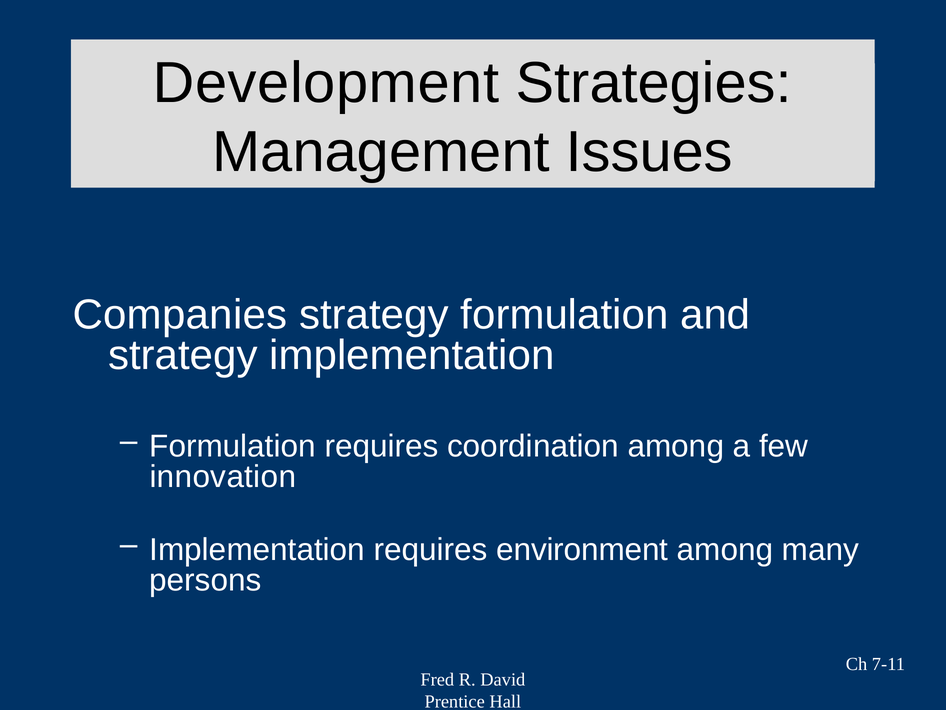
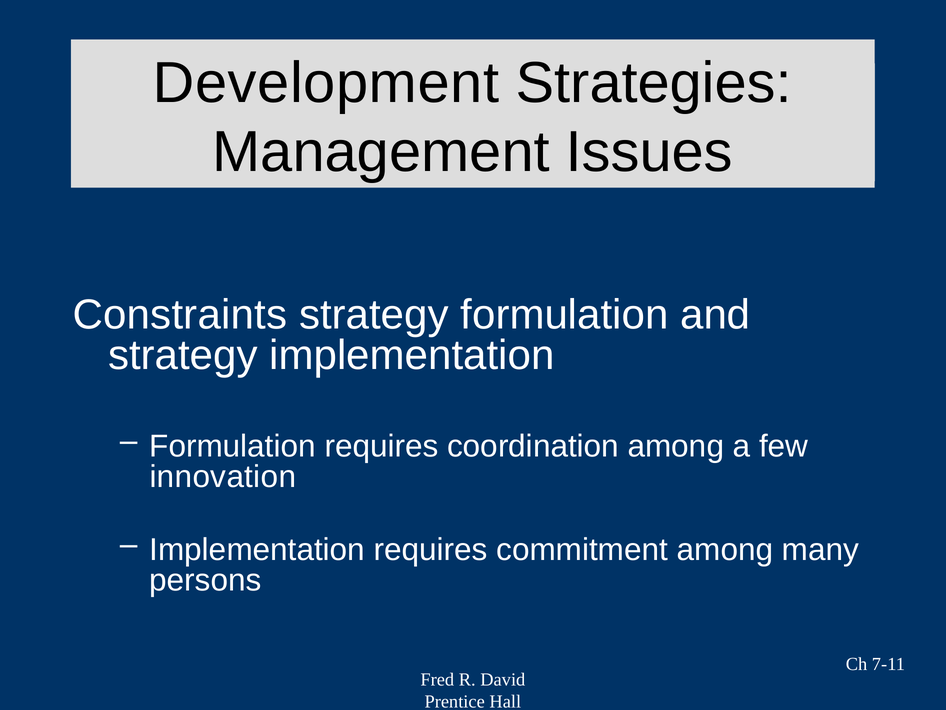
Companies: Companies -> Constraints
environment: environment -> commitment
